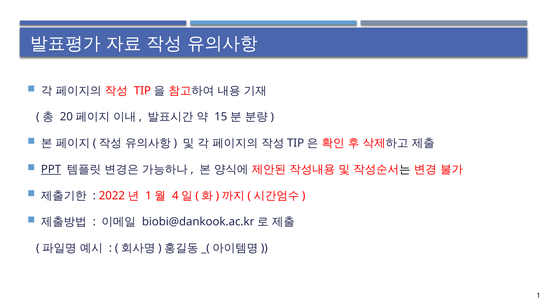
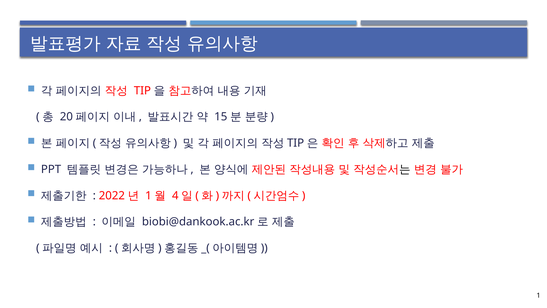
PPT underline: present -> none
